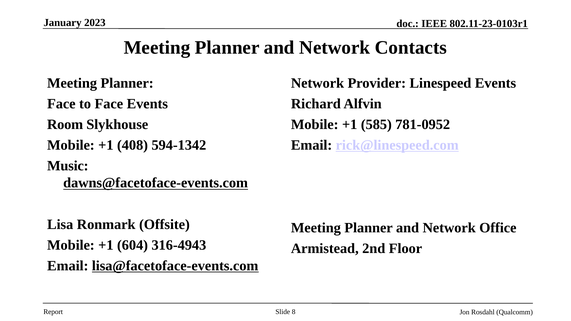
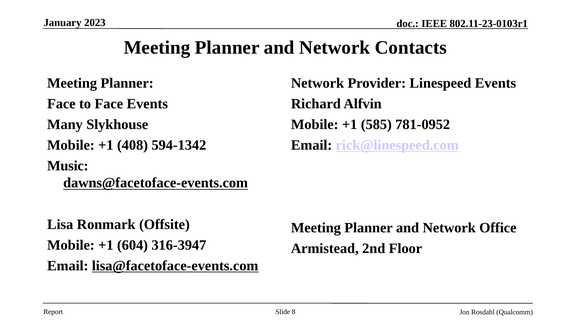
Room: Room -> Many
316-4943: 316-4943 -> 316-3947
